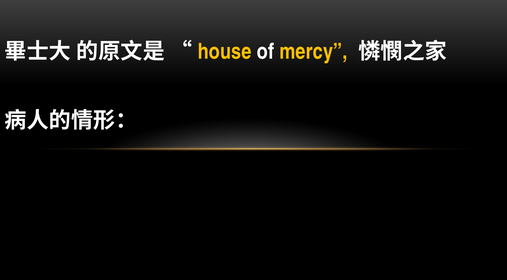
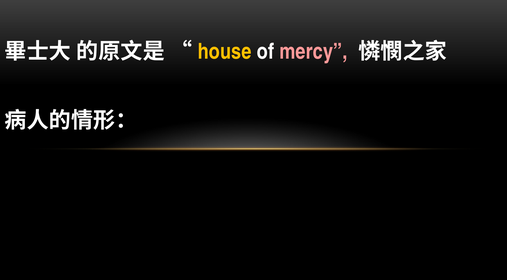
mercy colour: yellow -> pink
